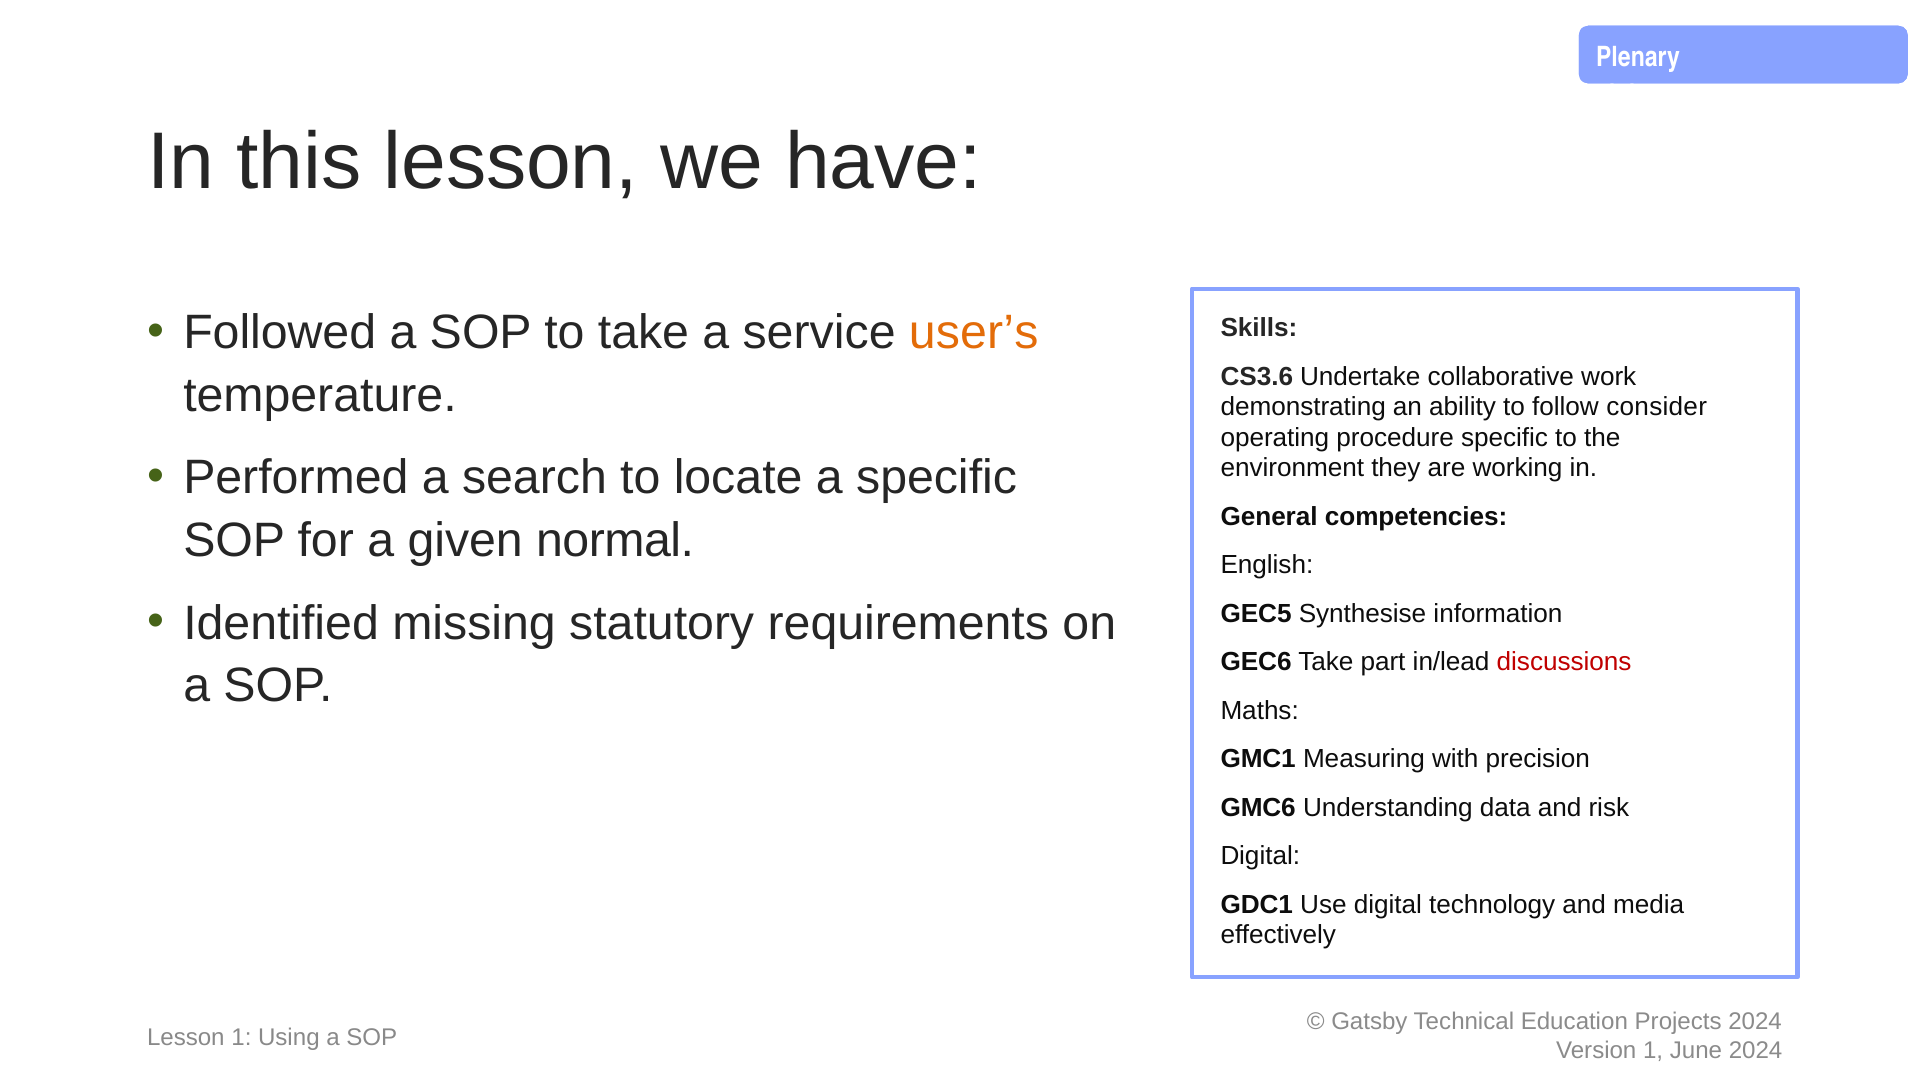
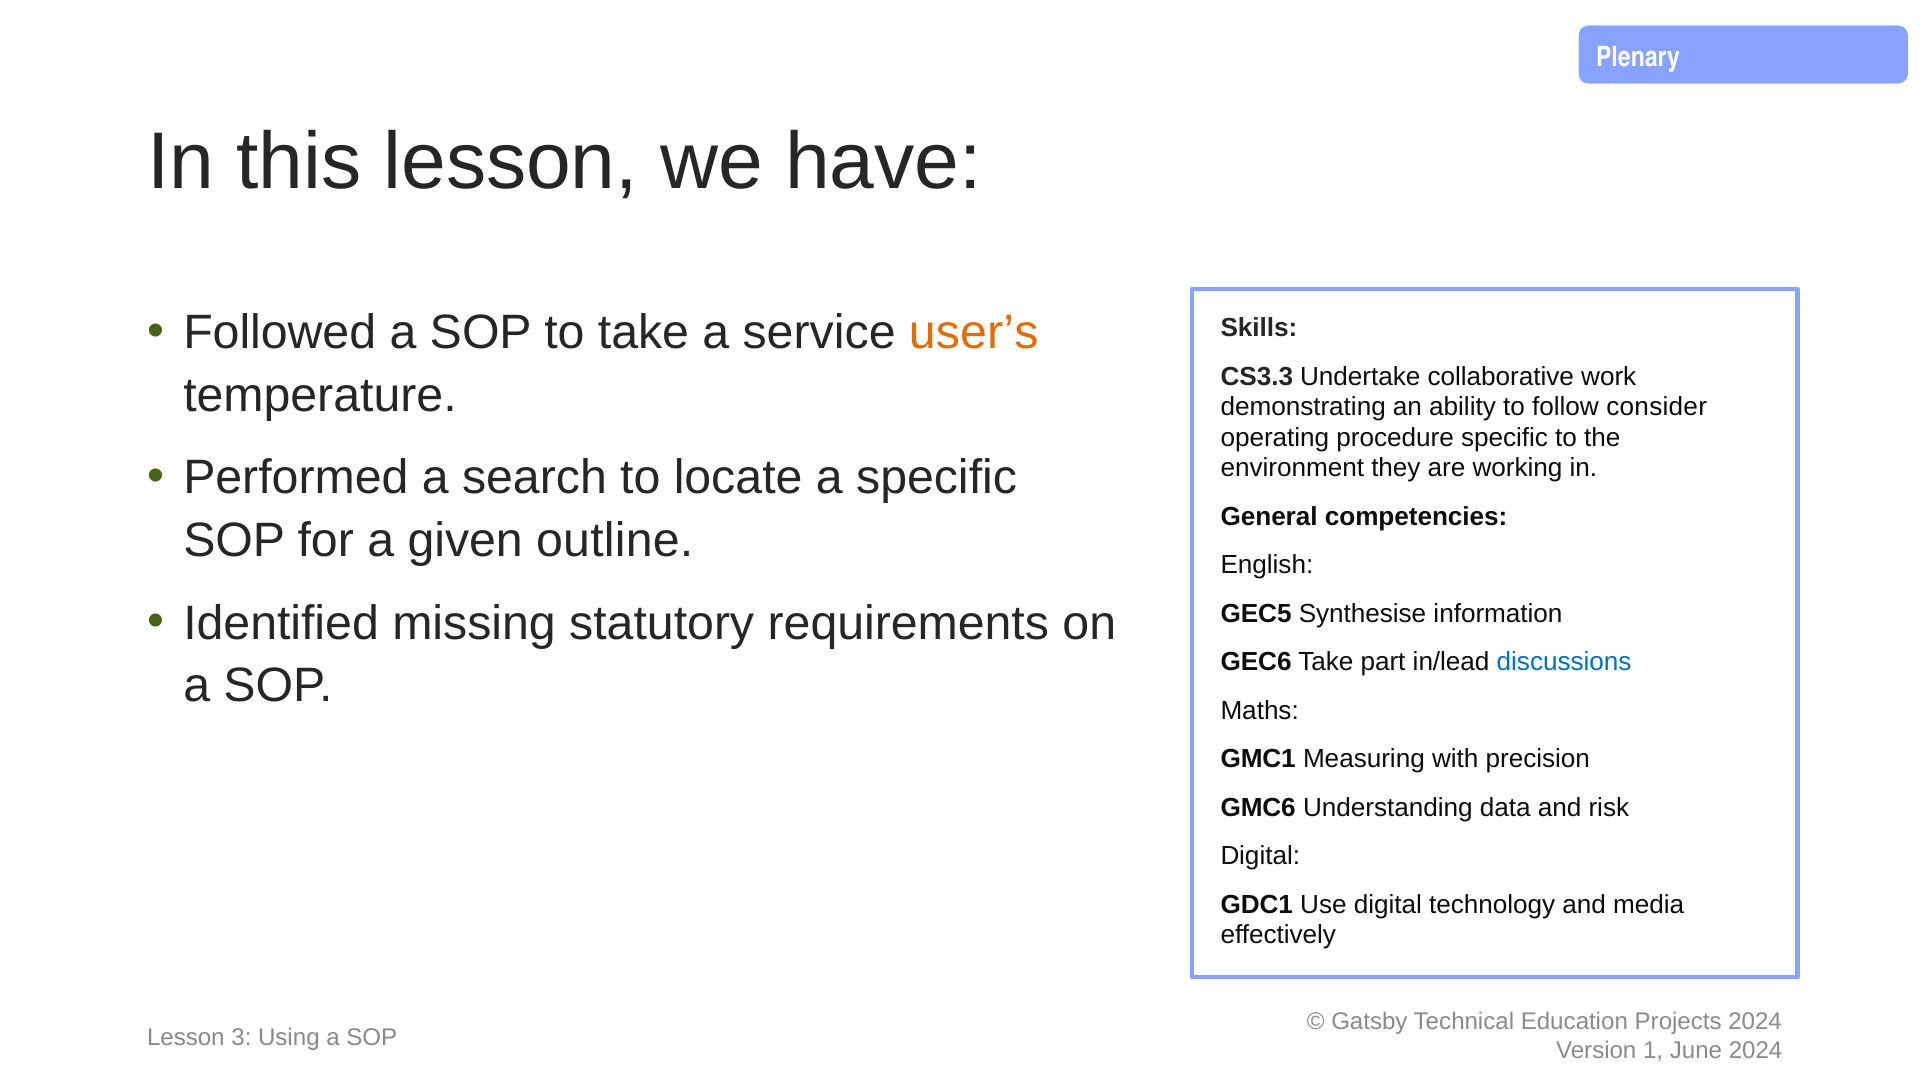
CS3.6: CS3.6 -> CS3.3
normal: normal -> outline
discussions colour: red -> blue
Lesson 1: 1 -> 3
